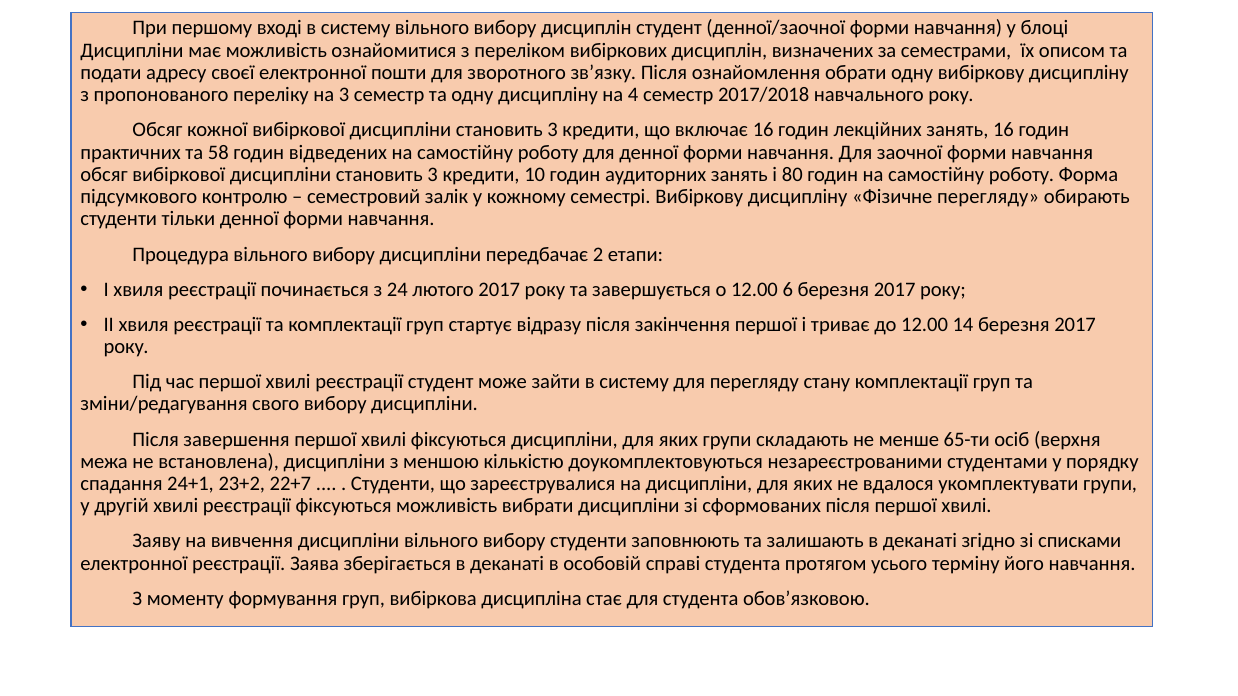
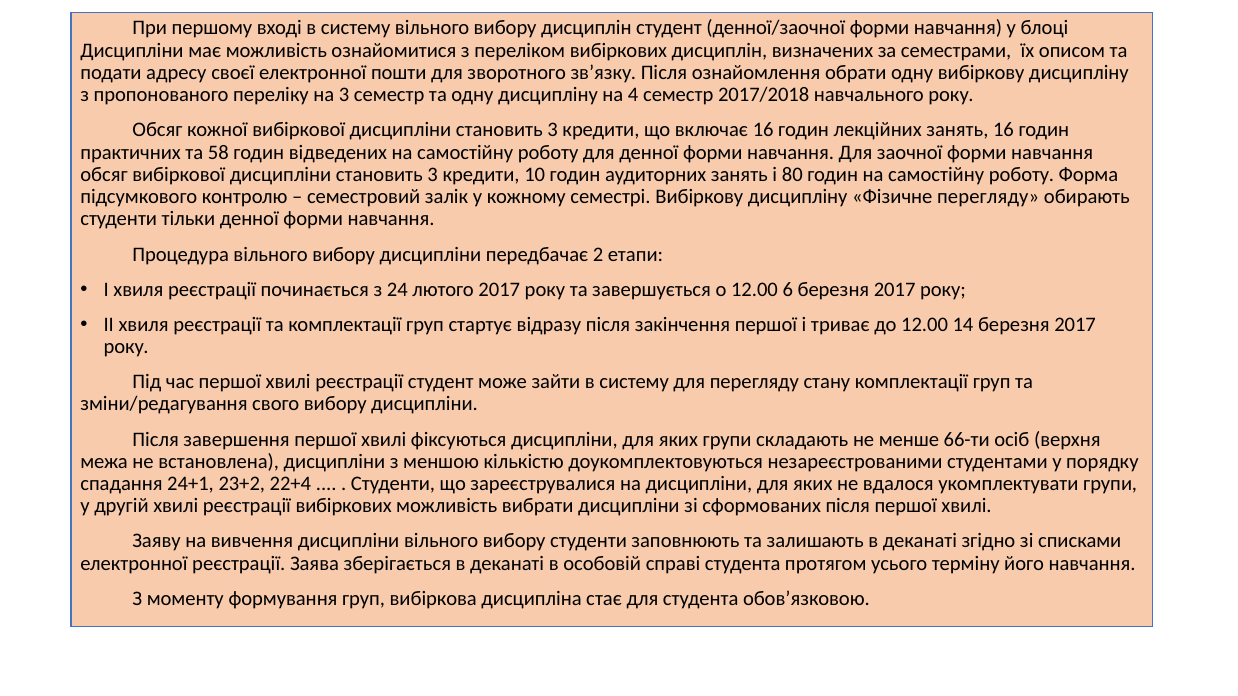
65-ти: 65-ти -> 66-ти
22+7: 22+7 -> 22+4
реєстрації фіксуються: фіксуються -> вибіркових
